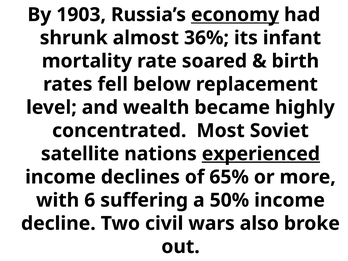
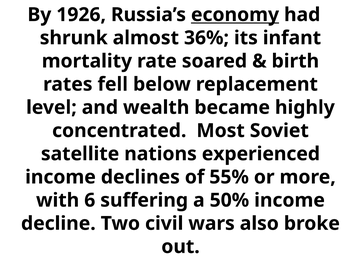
1903: 1903 -> 1926
experienced underline: present -> none
65%: 65% -> 55%
